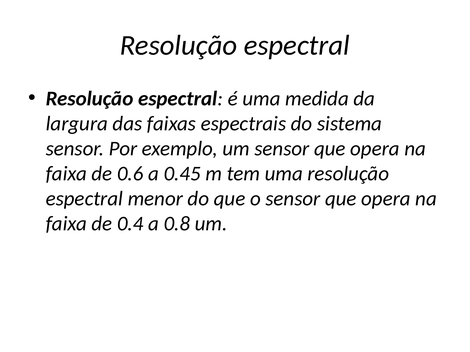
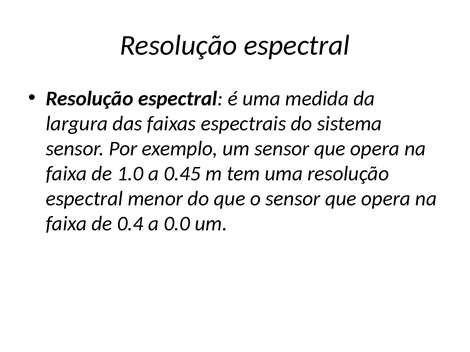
0.6: 0.6 -> 1.0
0.8: 0.8 -> 0.0
